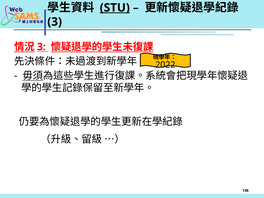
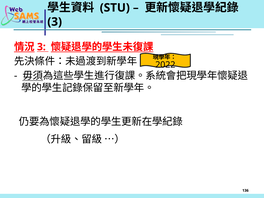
STU underline: present -> none
